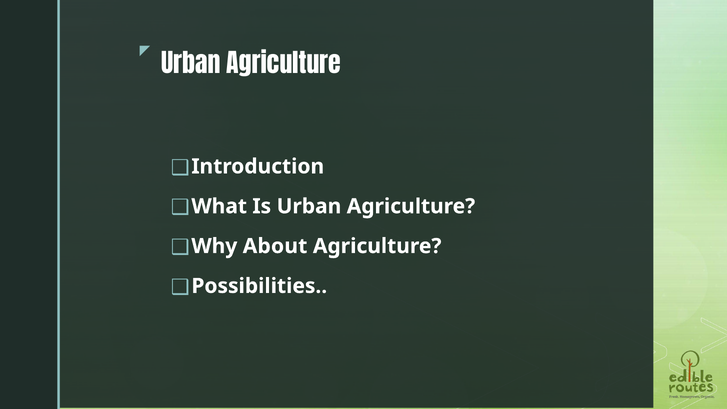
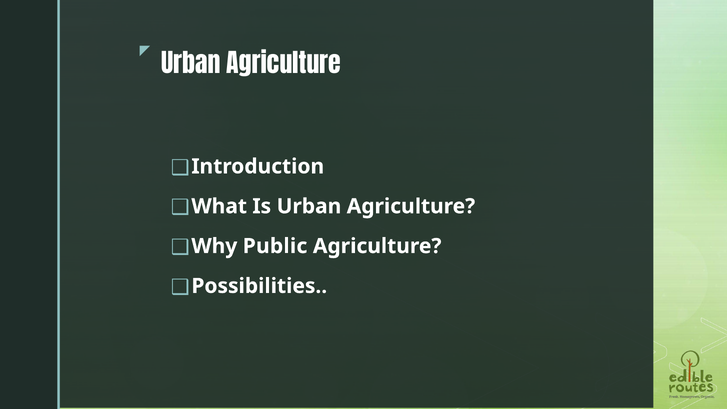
About: About -> Public
